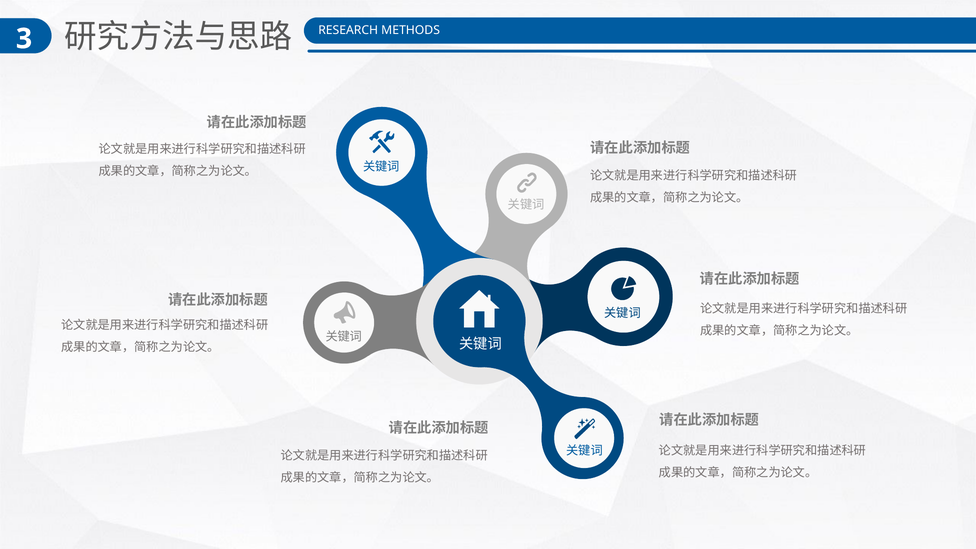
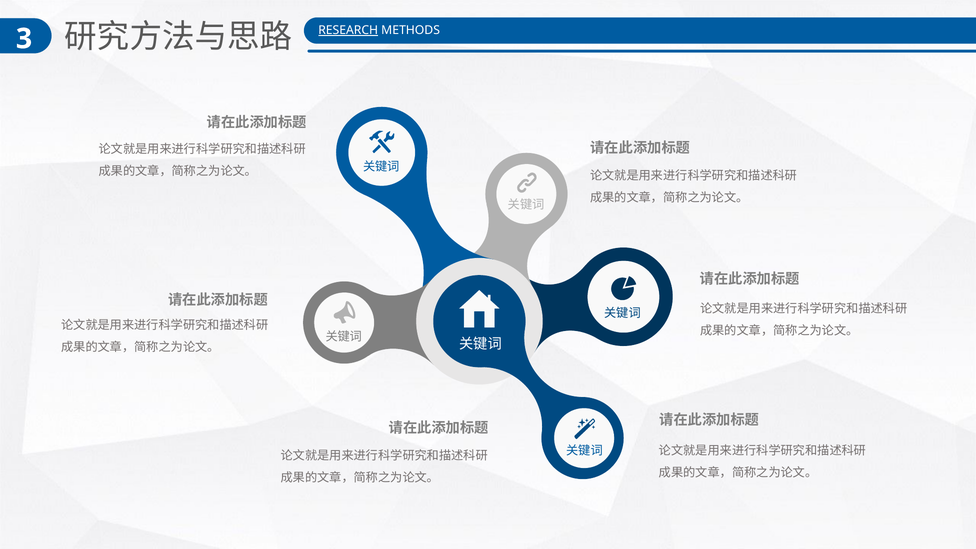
RESEARCH underline: none -> present
